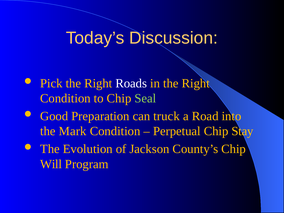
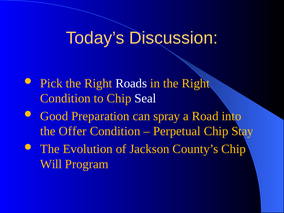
Seal colour: light green -> white
truck: truck -> spray
Mark: Mark -> Offer
